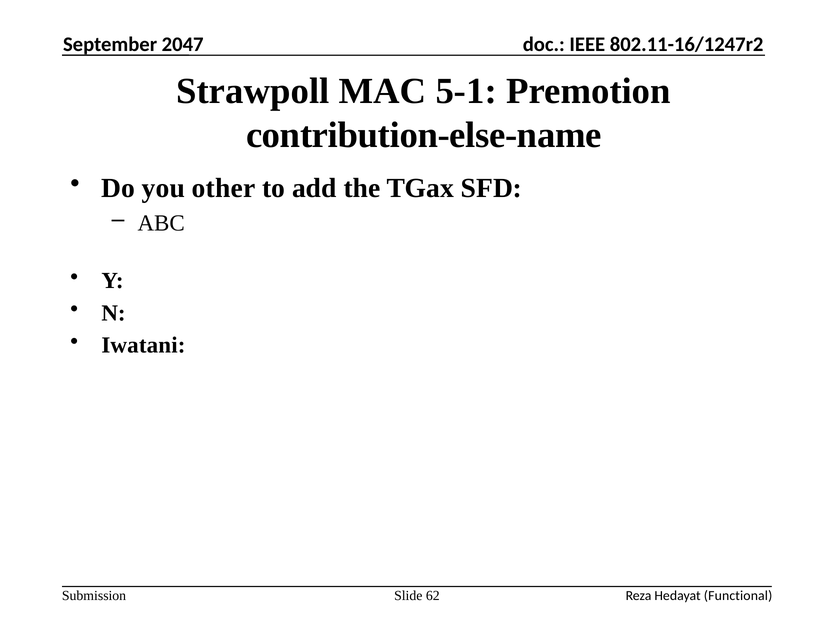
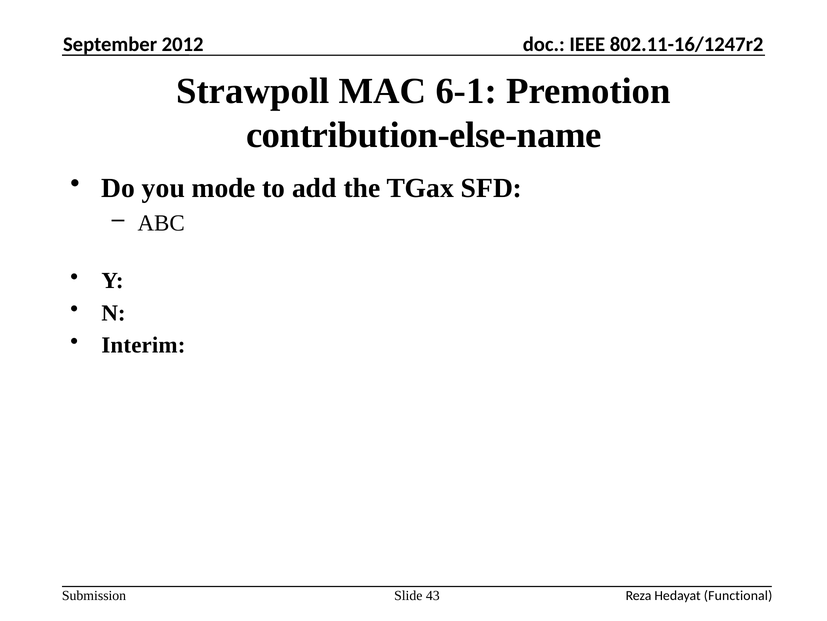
2047: 2047 -> 2012
5-1: 5-1 -> 6-1
other: other -> mode
Iwatani: Iwatani -> Interim
62: 62 -> 43
